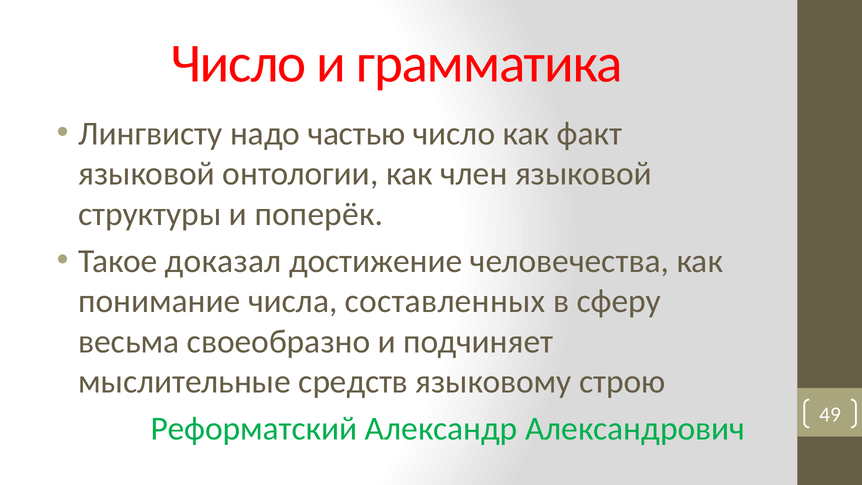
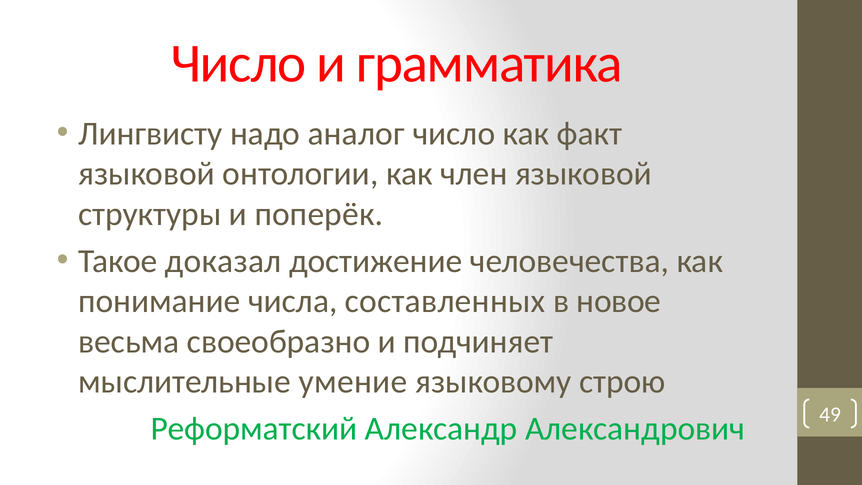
частью: частью -> аналог
сферу: сферу -> новое
средств: средств -> умение
